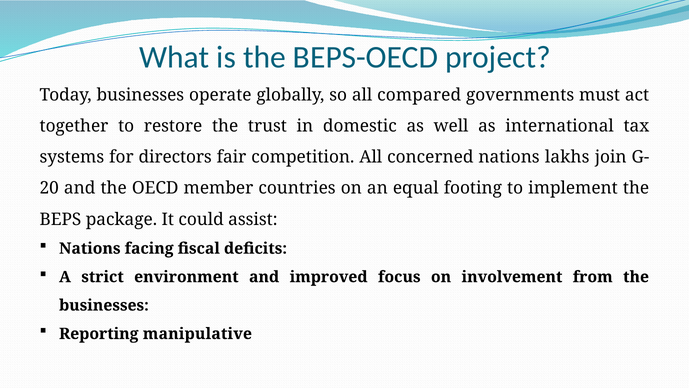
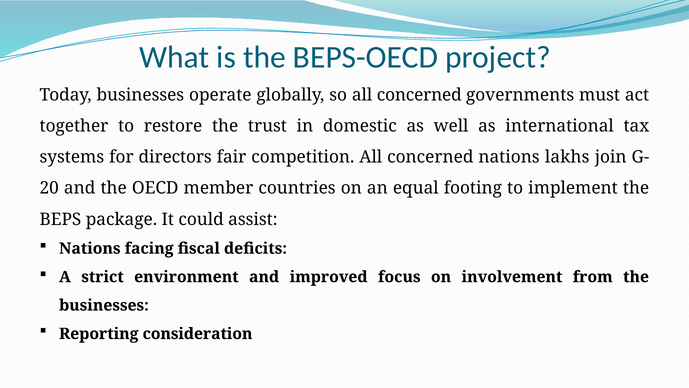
so all compared: compared -> concerned
manipulative: manipulative -> consideration
